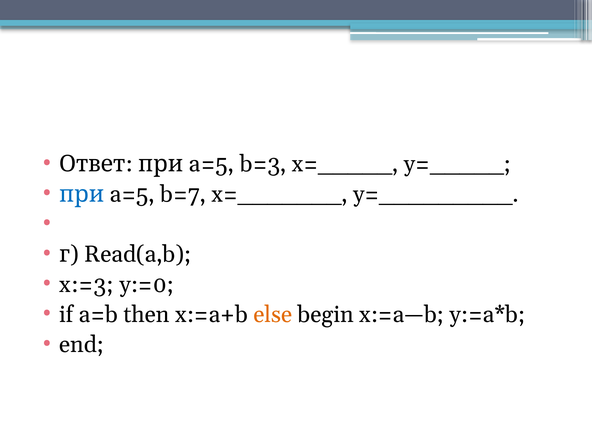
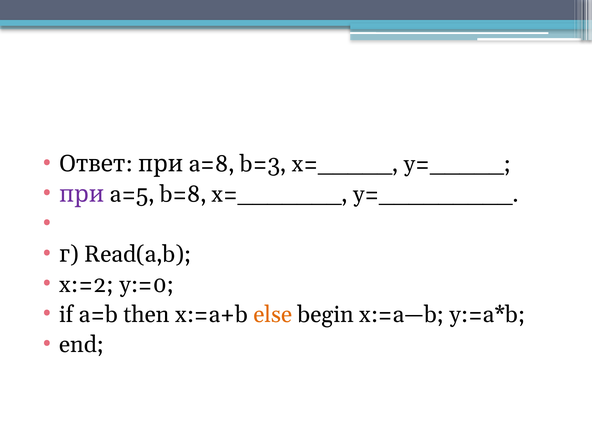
a=5 at (212, 164): a=5 -> a=8
при at (82, 194) colour: blue -> purple
b=7: b=7 -> b=8
x:=3: x:=3 -> x:=2
